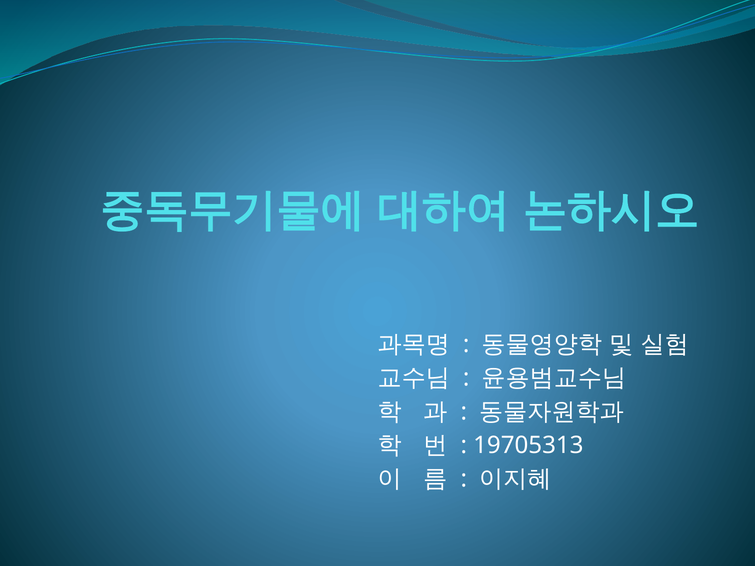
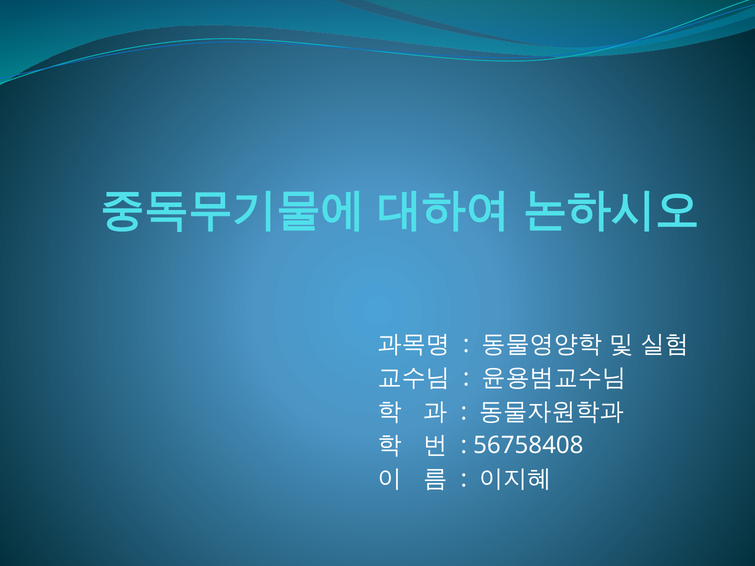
19705313: 19705313 -> 56758408
